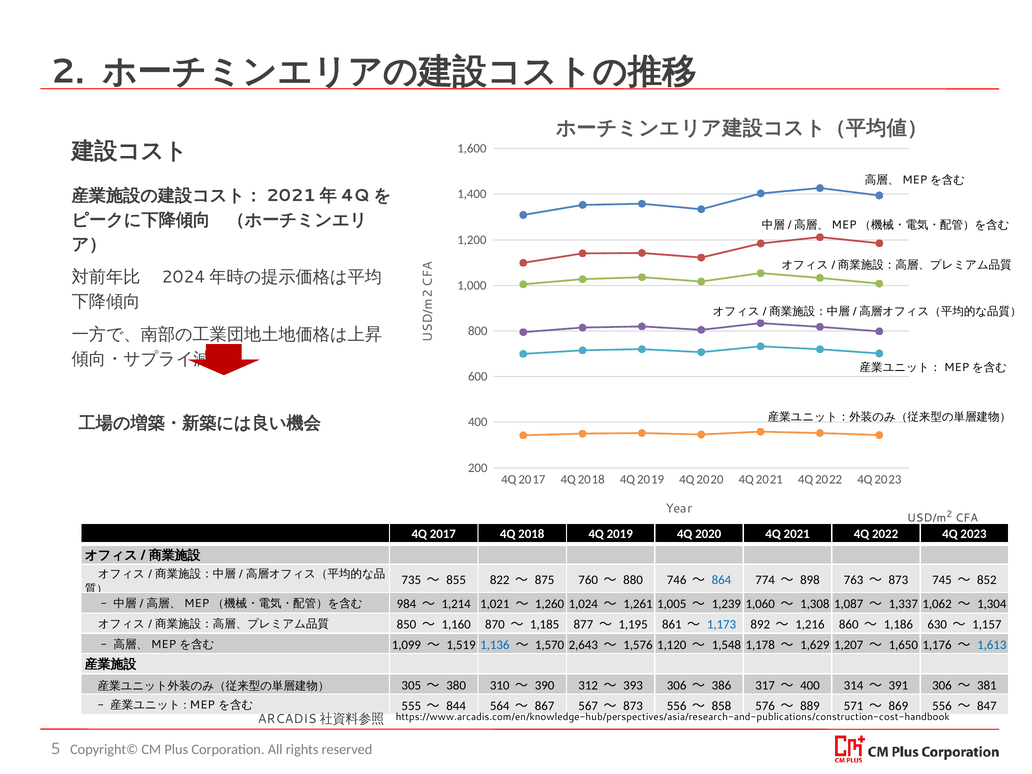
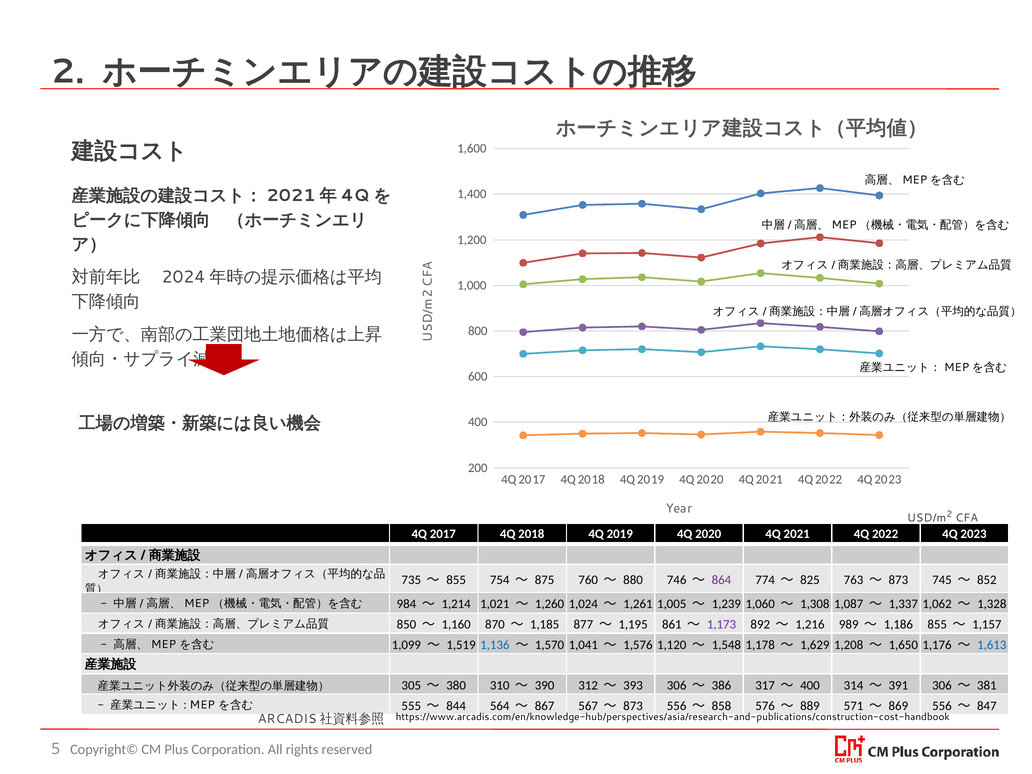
822: 822 -> 754
864 colour: blue -> purple
898: 898 -> 825
1,304: 1,304 -> 1,328
1,173 colour: blue -> purple
860: 860 -> 989
1,186 630: 630 -> 855
2,643: 2,643 -> 1,041
1,207: 1,207 -> 1,208
